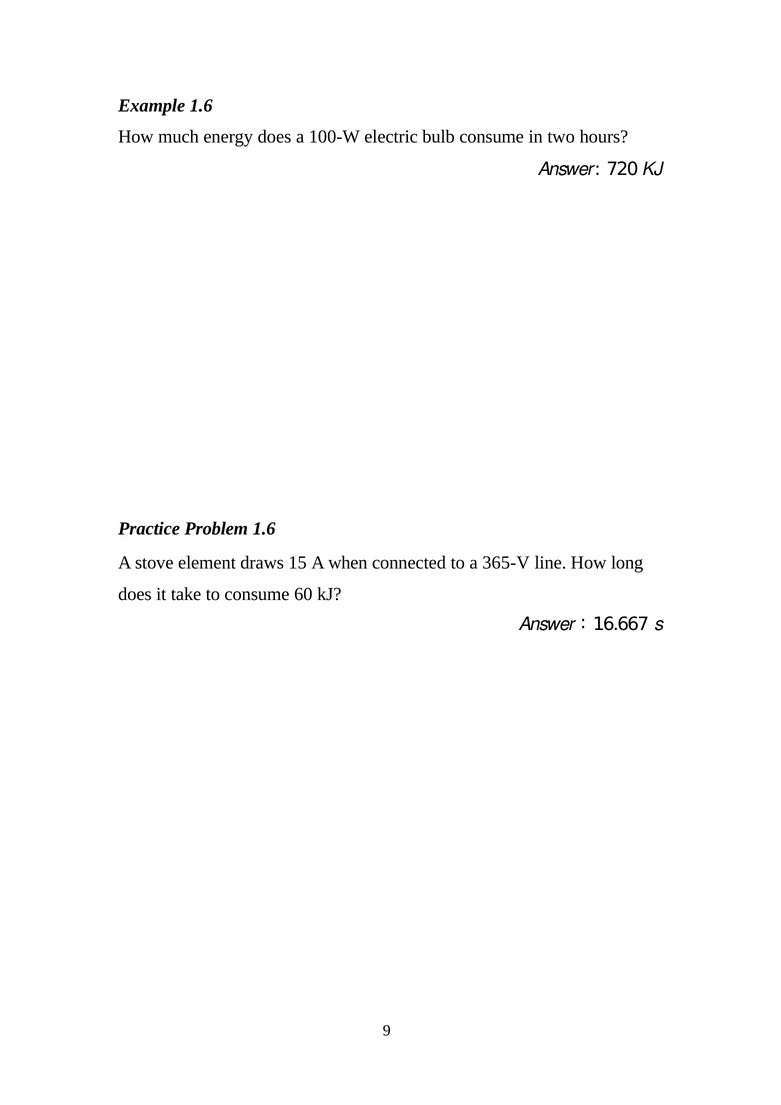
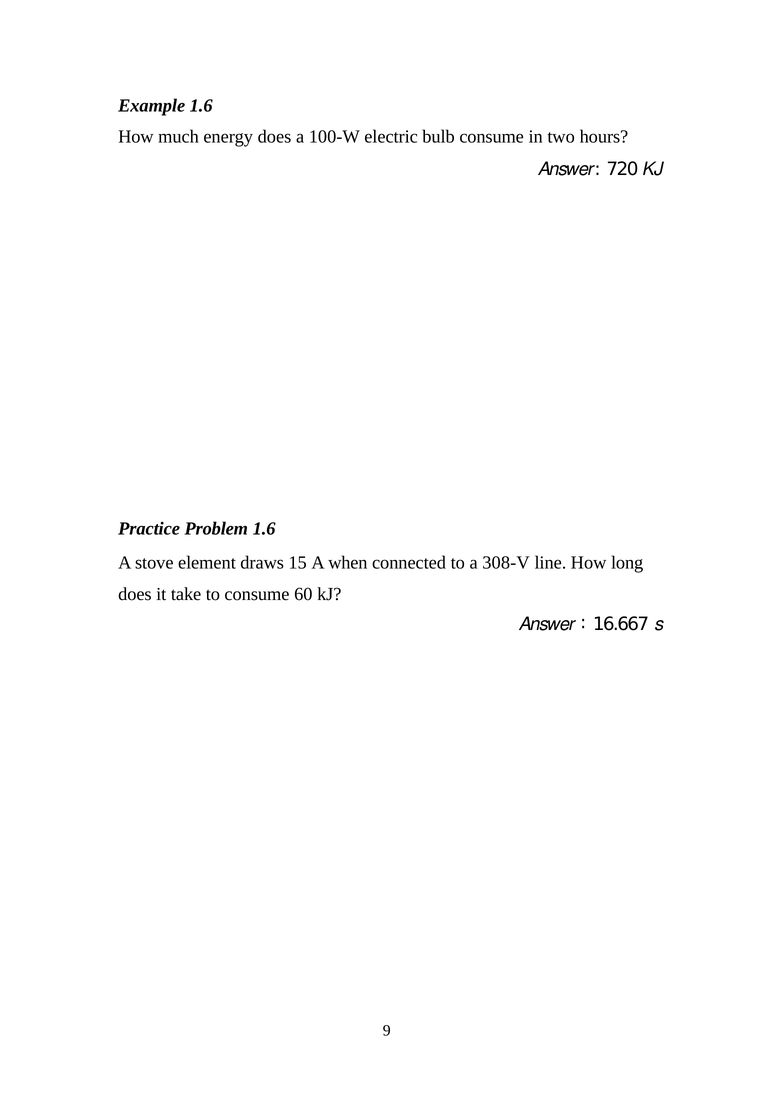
365-V: 365-V -> 308-V
